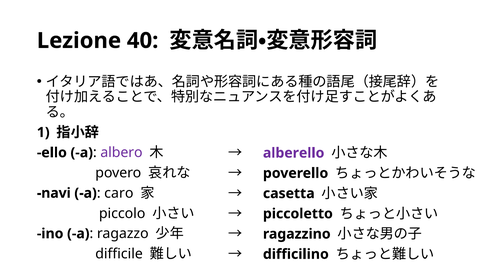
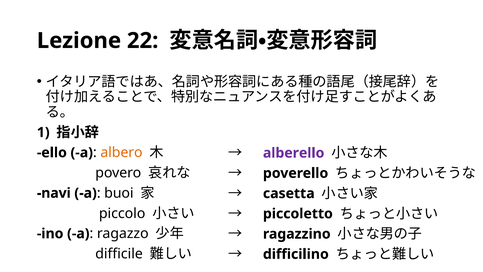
40: 40 -> 22
albero colour: purple -> orange
caro: caro -> buoi
